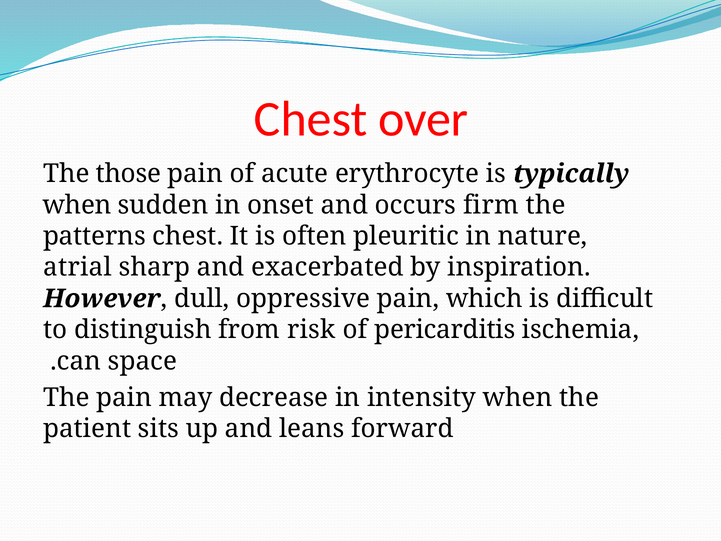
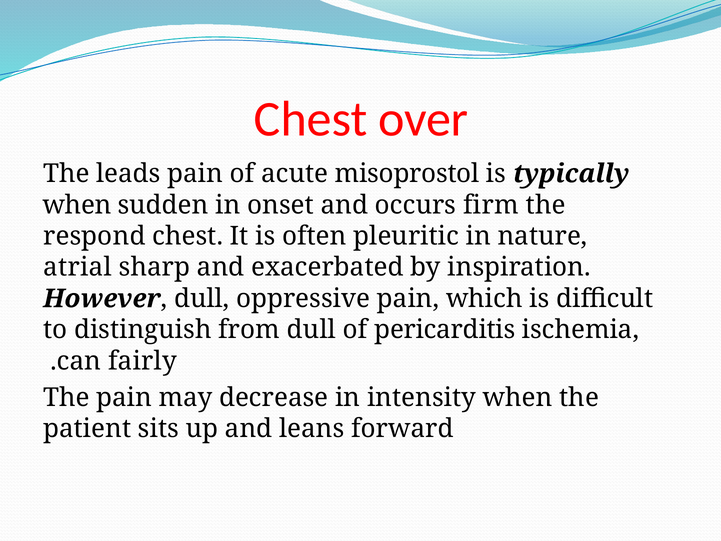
those: those -> leads
erythrocyte: erythrocyte -> misoprostol
patterns: patterns -> respond
from risk: risk -> dull
space: space -> fairly
